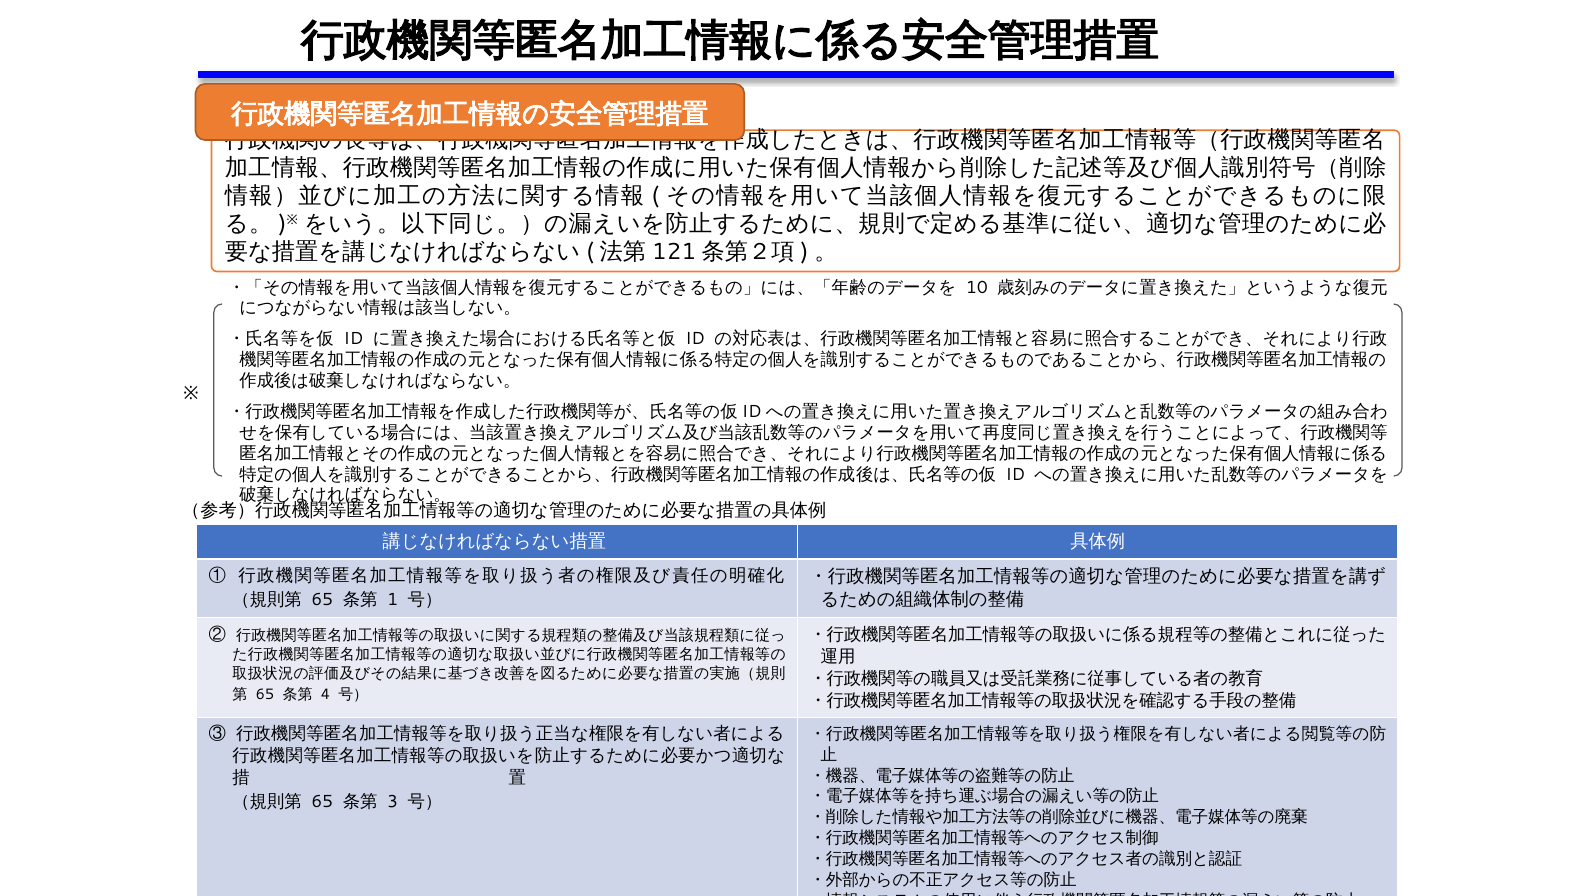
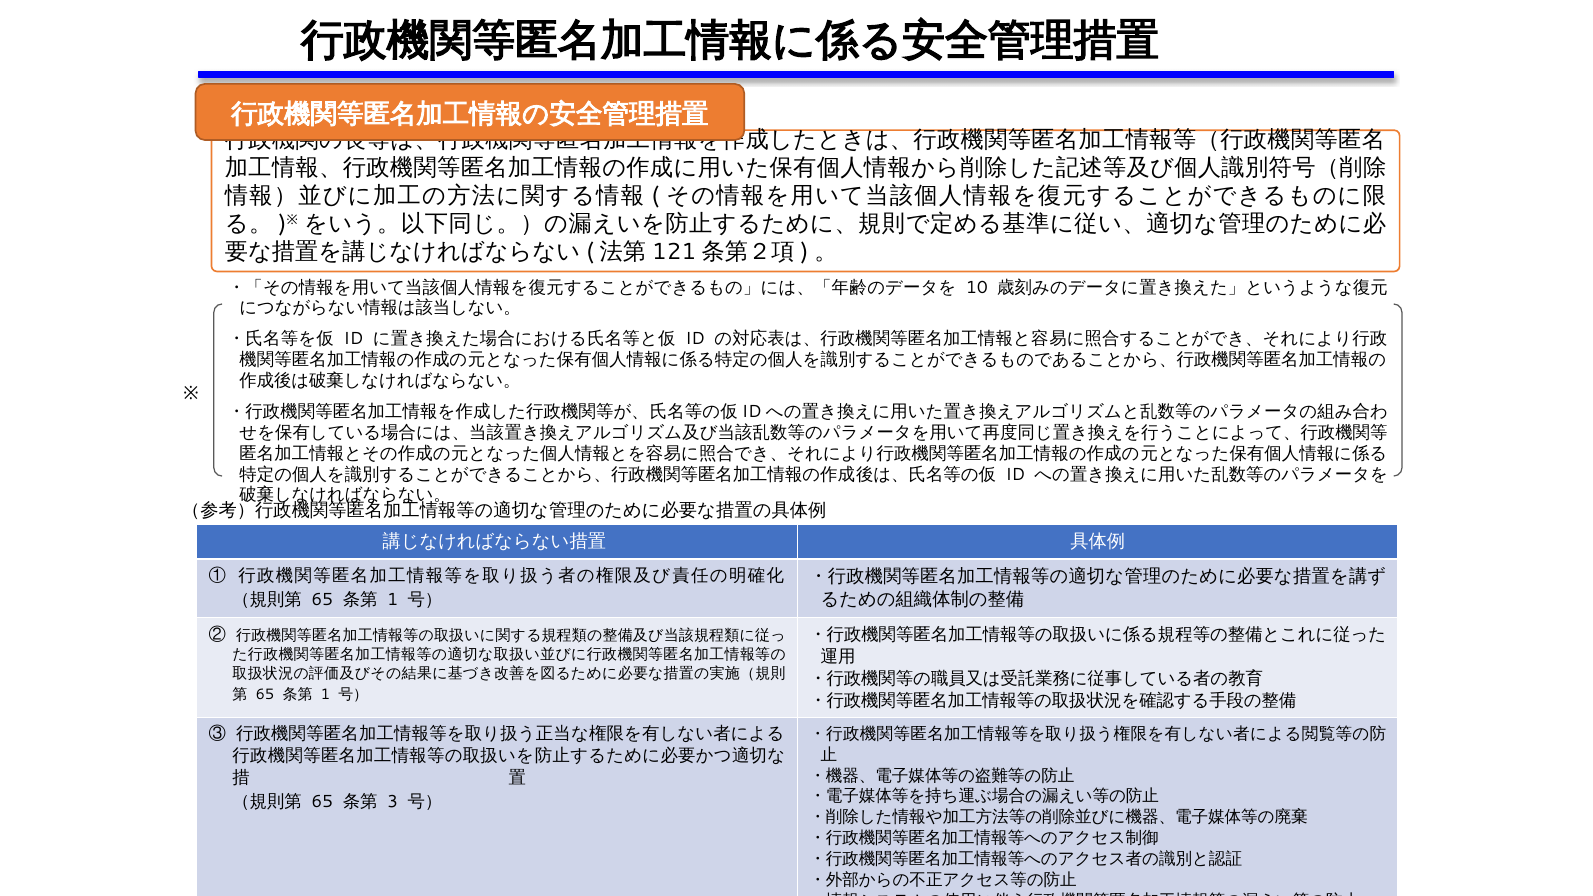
4 at (325, 694): 4 -> 1
